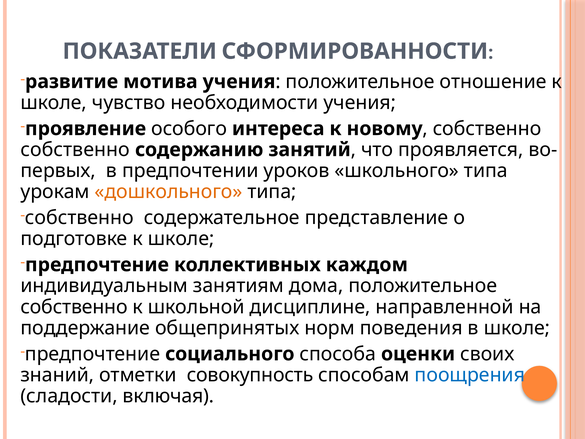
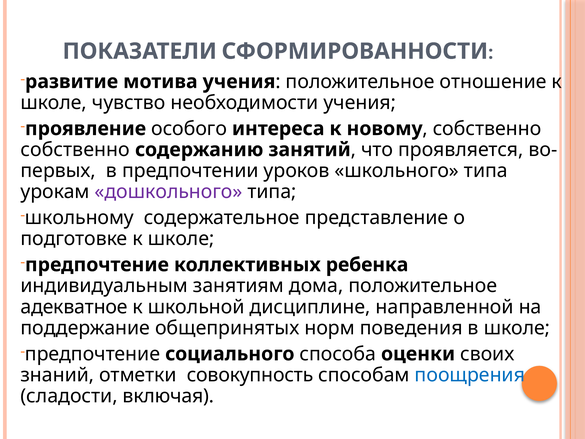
дошкольного colour: orange -> purple
собственно at (79, 218): собственно -> школьному
каждом: каждом -> ребенка
собственно at (74, 307): собственно -> адекватное
